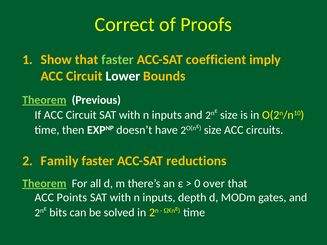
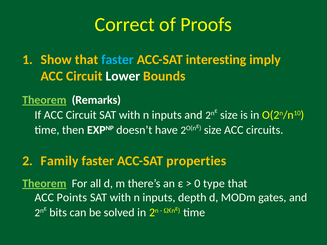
faster at (118, 60) colour: light green -> light blue
coefficient: coefficient -> interesting
Previous: Previous -> Remarks
reductions: reductions -> properties
over: over -> type
